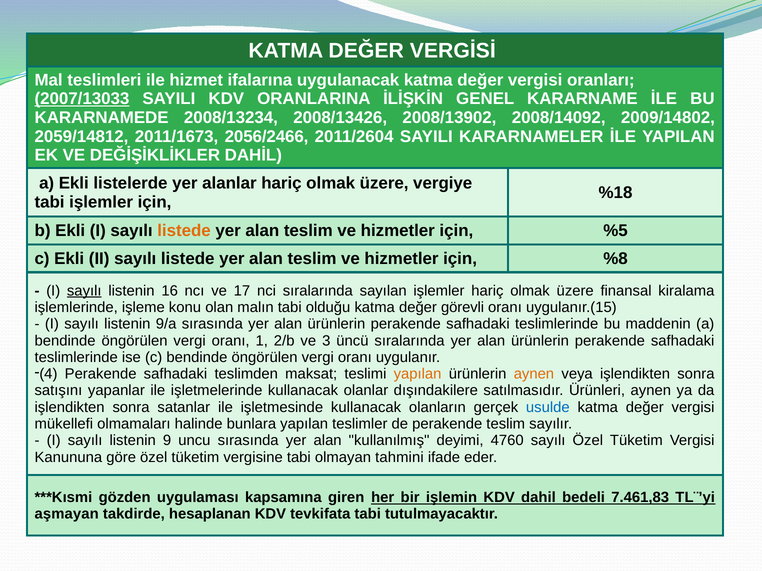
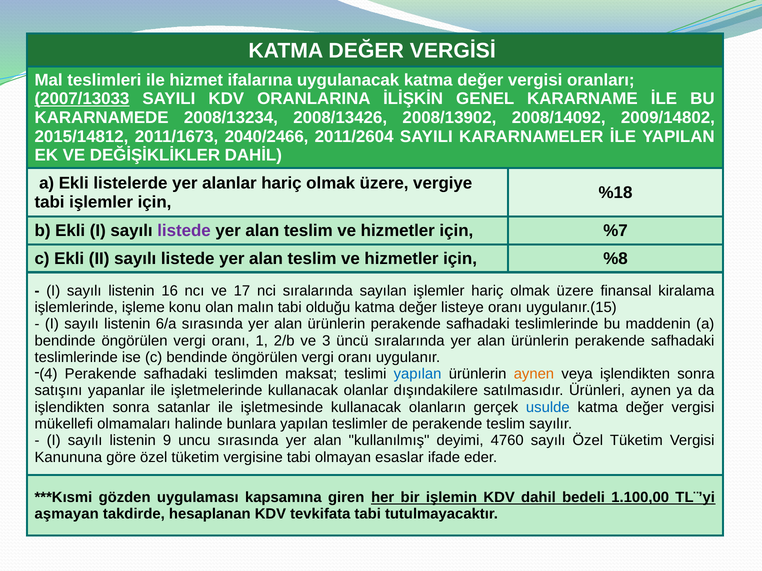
2059/14812: 2059/14812 -> 2015/14812
2056/2466: 2056/2466 -> 2040/2466
listede at (184, 231) colour: orange -> purple
%5: %5 -> %7
sayılı at (84, 291) underline: present -> none
görevli: görevli -> listeye
9/a: 9/a -> 6/a
yapılan at (418, 374) colour: orange -> blue
tahmini: tahmini -> esaslar
7.461,83: 7.461,83 -> 1.100,00
